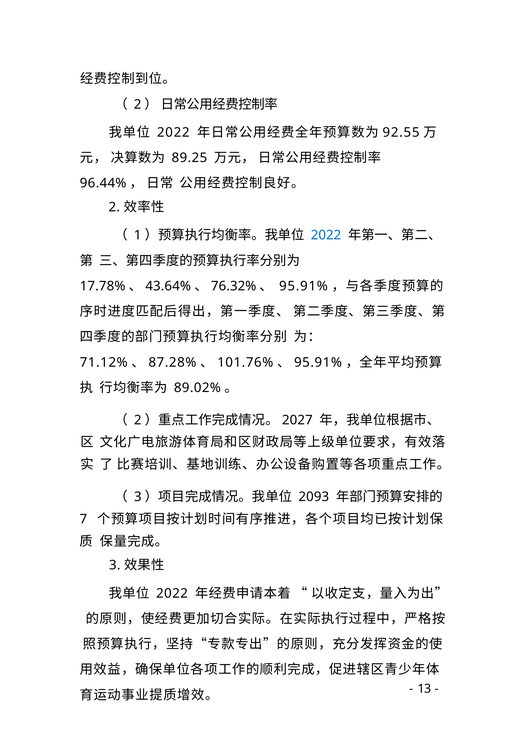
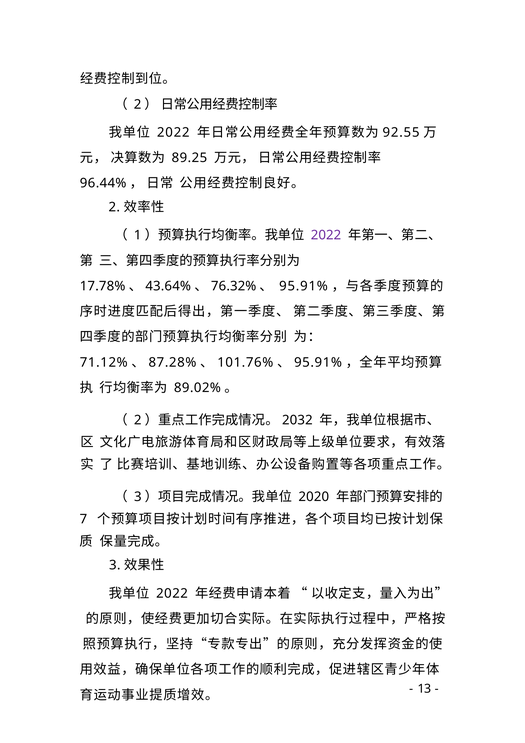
2022 at (326, 235) colour: blue -> purple
2027: 2027 -> 2032
2093: 2093 -> 2020
